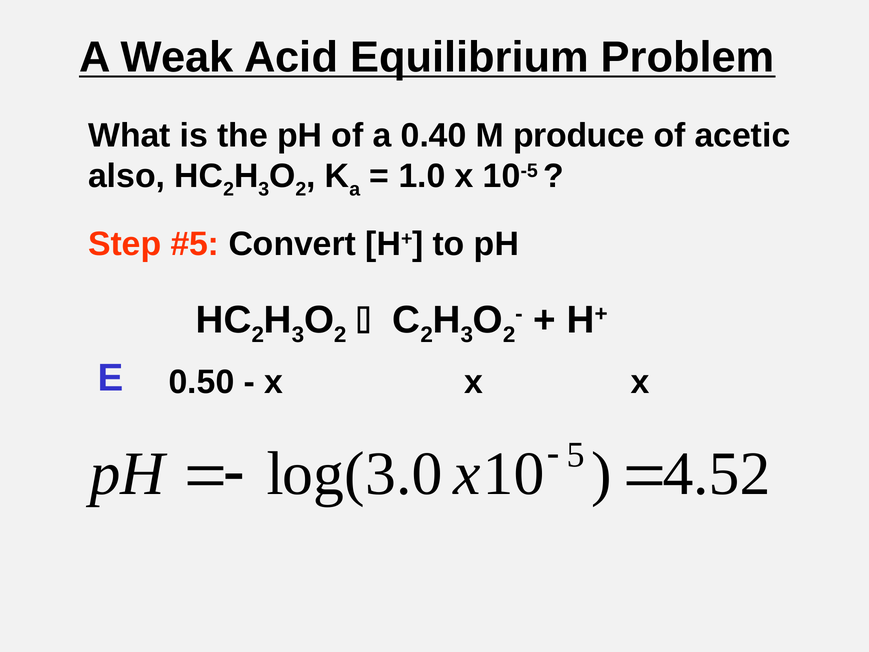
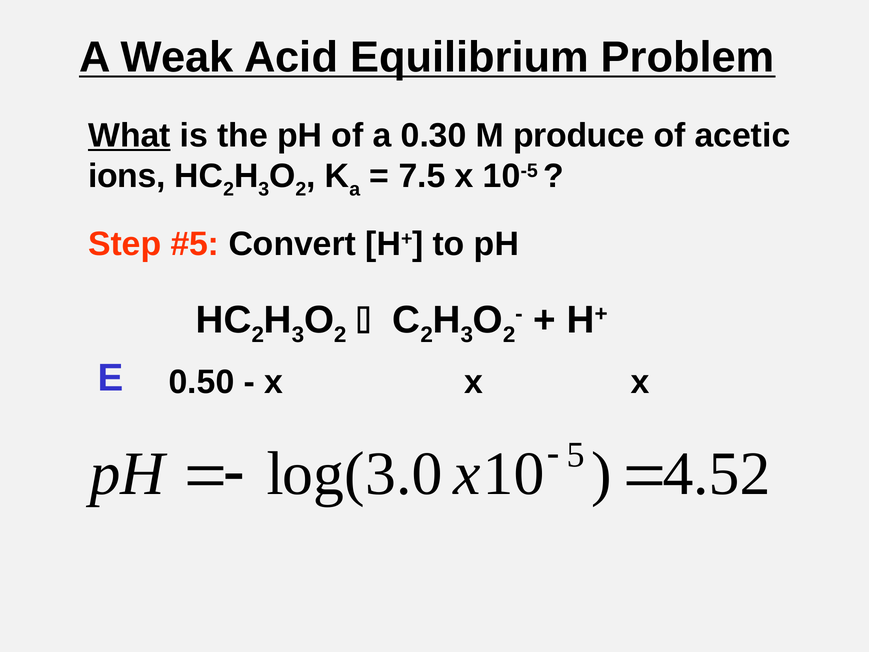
What underline: none -> present
0.40: 0.40 -> 0.30
also: also -> ions
1.0: 1.0 -> 7.5
